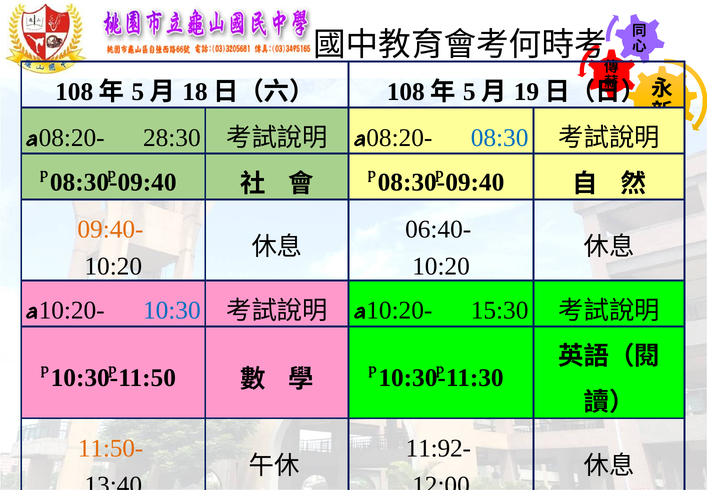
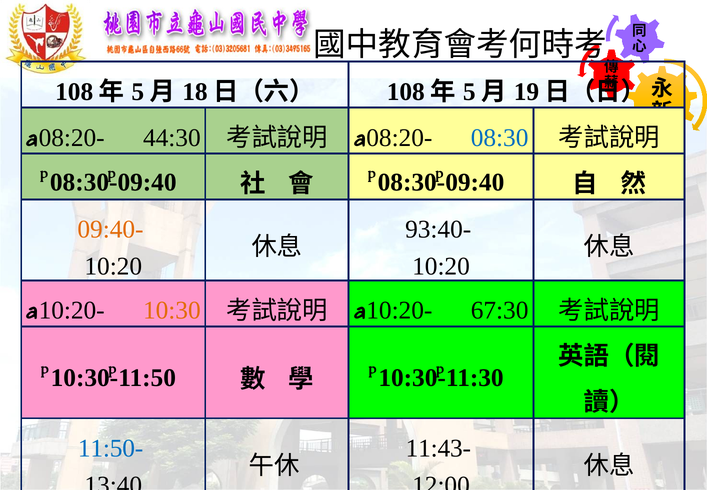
28:30: 28:30 -> 44:30
06:40-: 06:40- -> 93:40-
10:30 colour: blue -> orange
15:30: 15:30 -> 67:30
11:50- colour: orange -> blue
11:92-: 11:92- -> 11:43-
